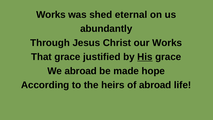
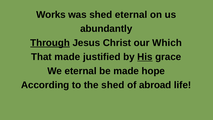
Through underline: none -> present
our Works: Works -> Which
That grace: grace -> made
We abroad: abroad -> eternal
the heirs: heirs -> shed
